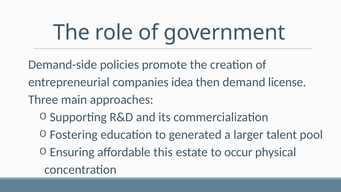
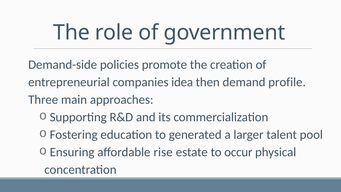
license: license -> profile
this: this -> rise
